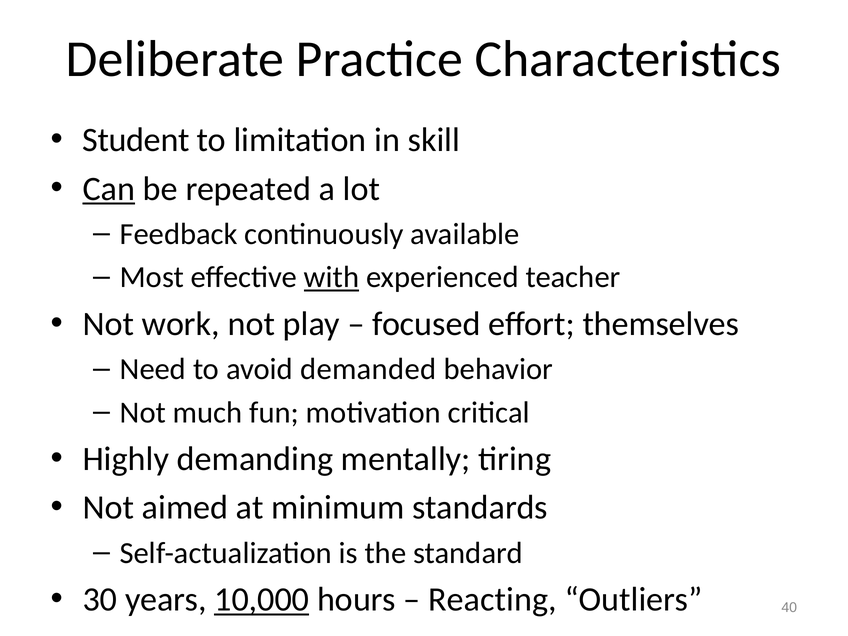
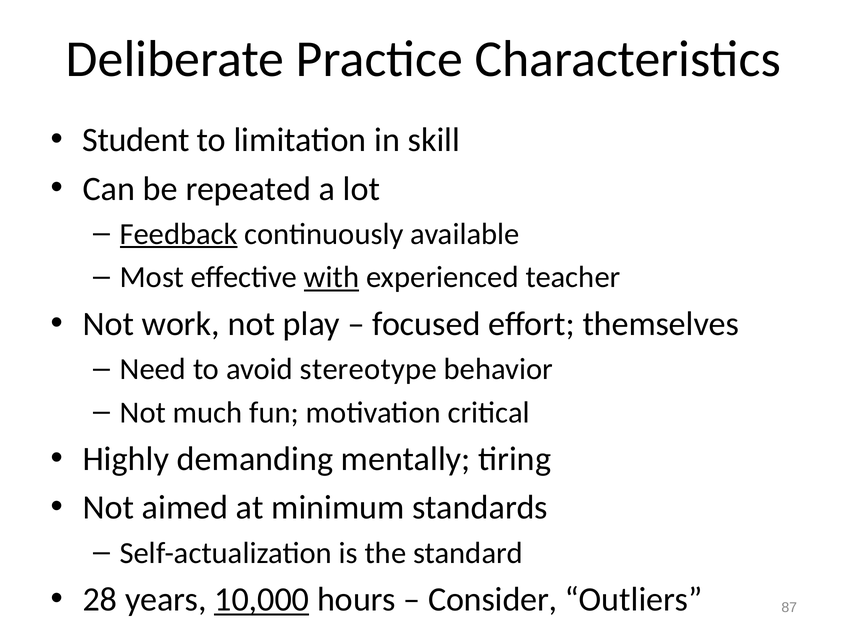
Can underline: present -> none
Feedback underline: none -> present
demanded: demanded -> stereotype
30: 30 -> 28
Reacting: Reacting -> Consider
40: 40 -> 87
